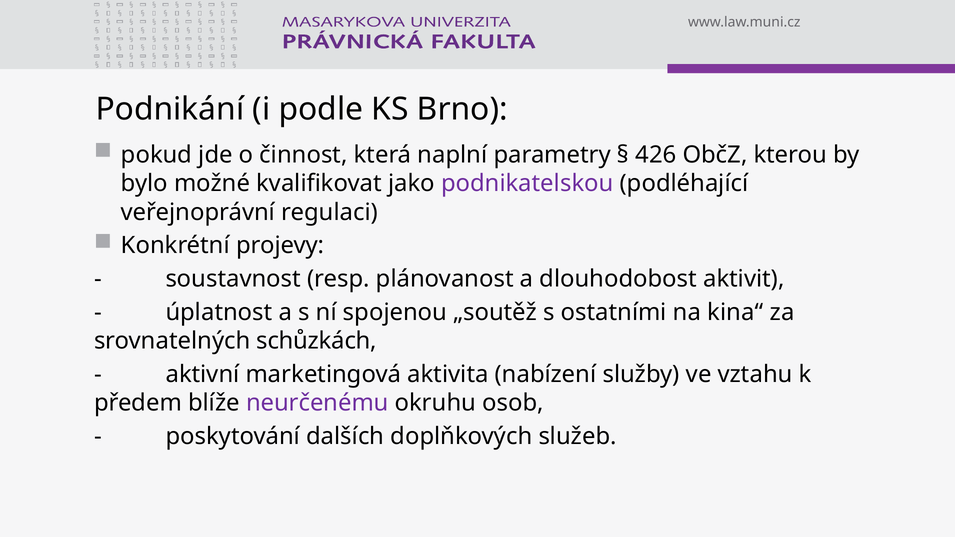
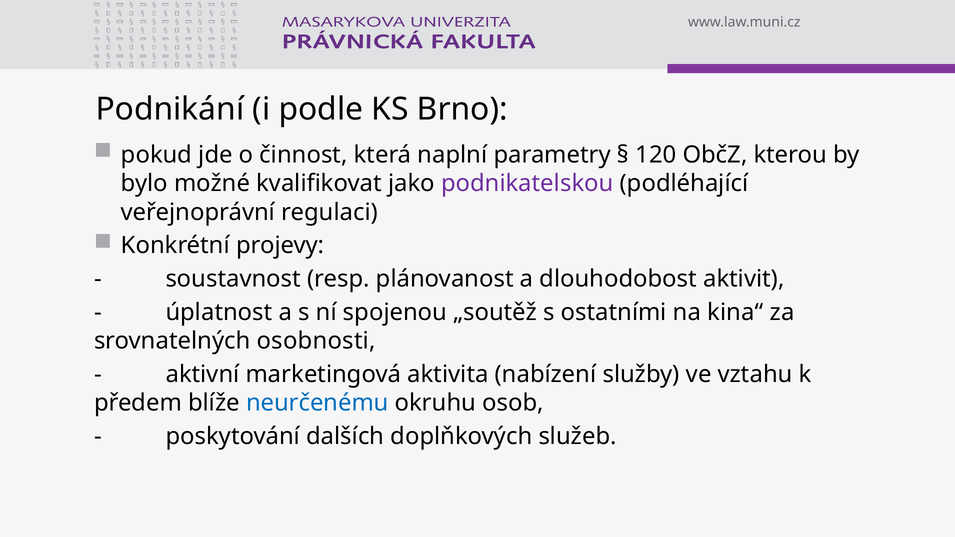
426: 426 -> 120
schůzkách: schůzkách -> osobnosti
neurčenému colour: purple -> blue
